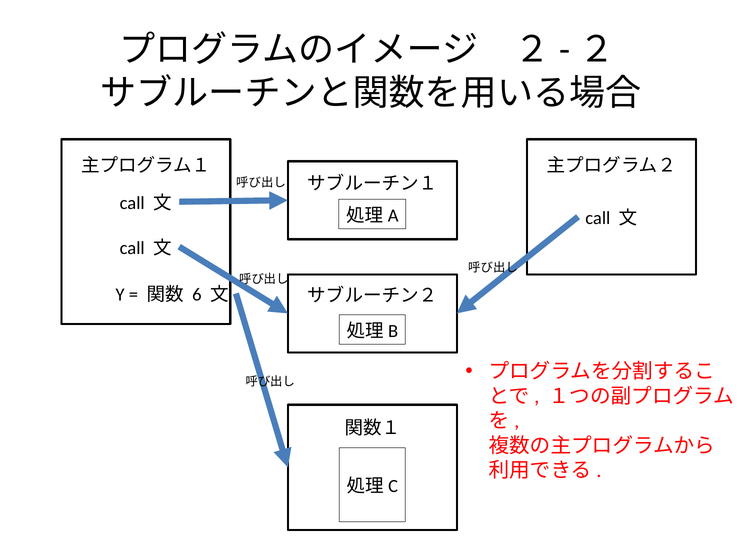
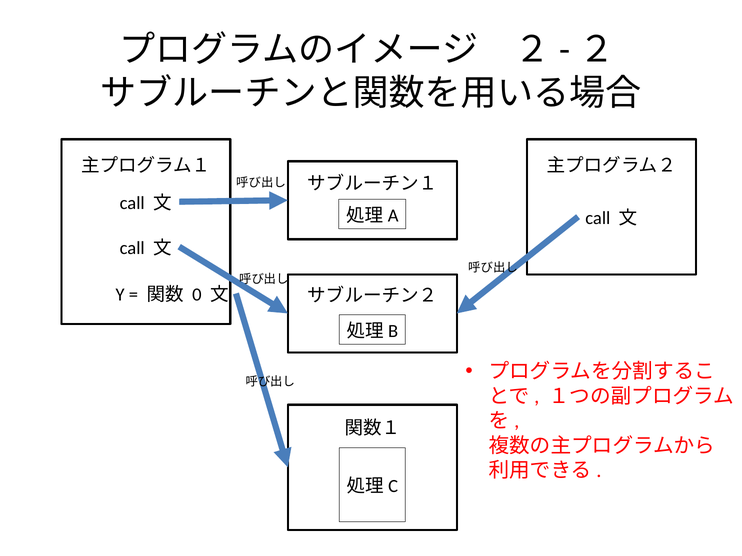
6: 6 -> 0
